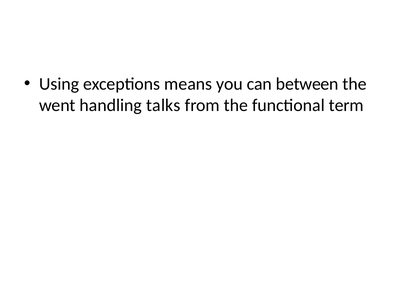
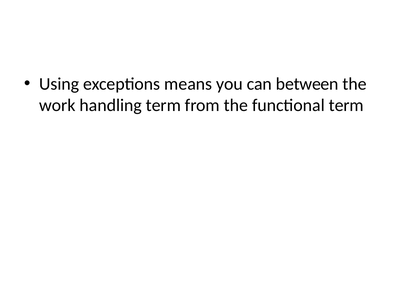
went: went -> work
handling talks: talks -> term
